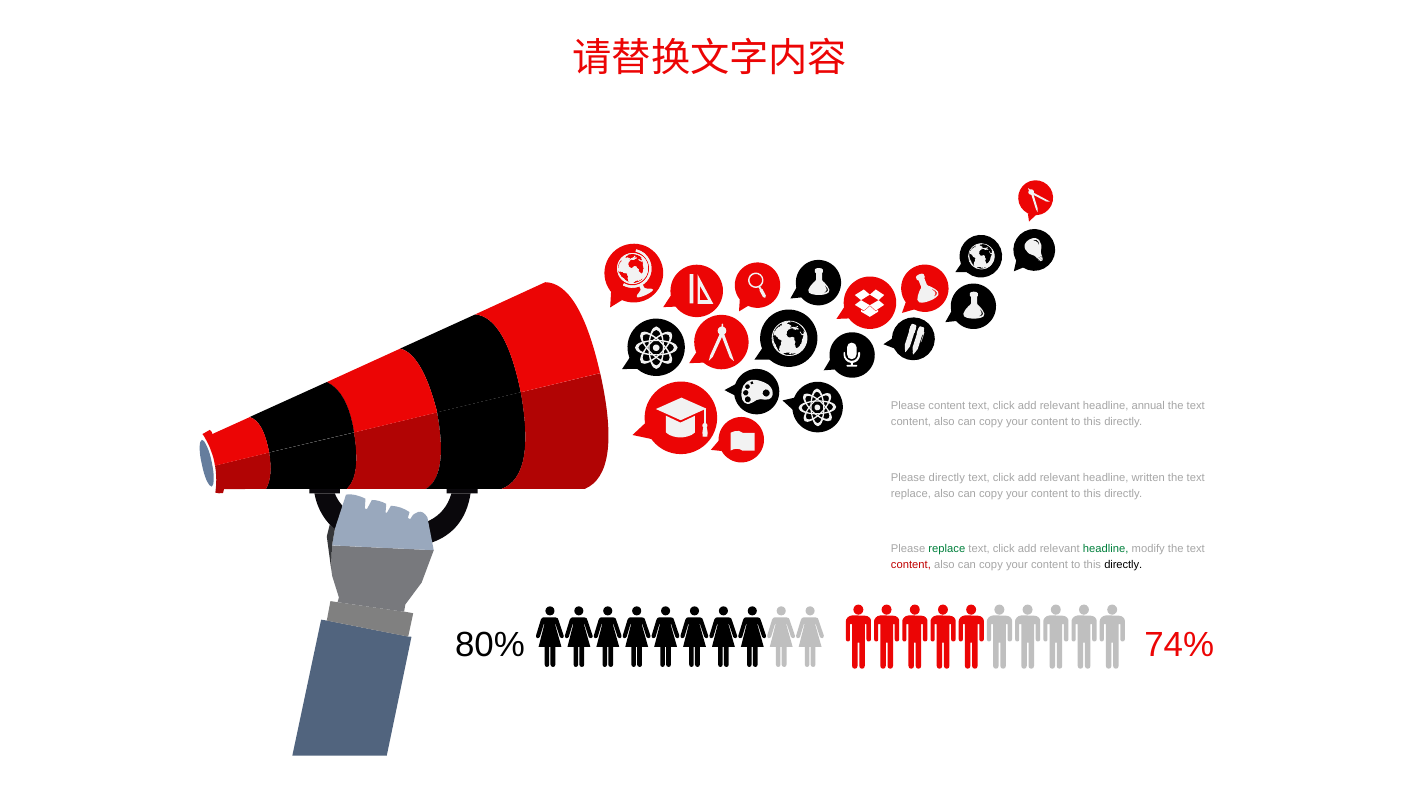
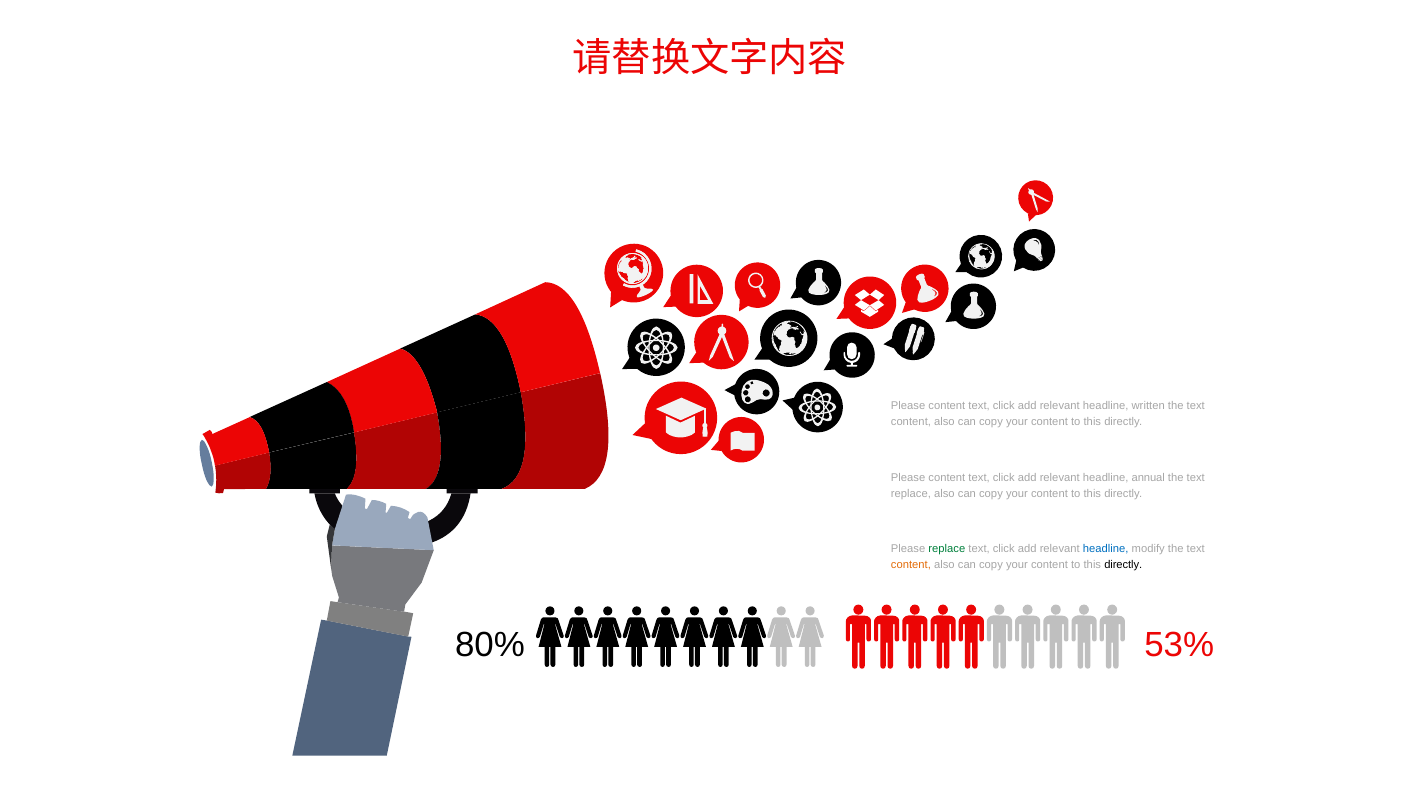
annual: annual -> written
directly at (947, 477): directly -> content
written: written -> annual
headline at (1106, 549) colour: green -> blue
content at (911, 565) colour: red -> orange
74%: 74% -> 53%
